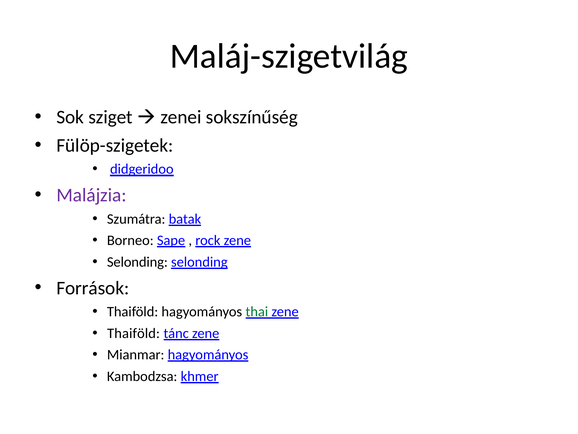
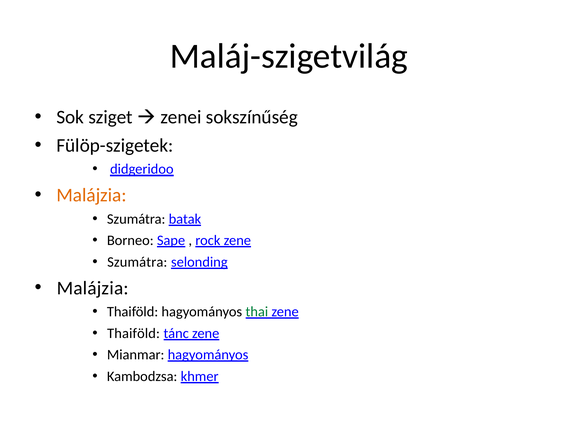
Malájzia at (92, 195) colour: purple -> orange
Selonding at (137, 262): Selonding -> Szumátra
Források at (93, 288): Források -> Malájzia
